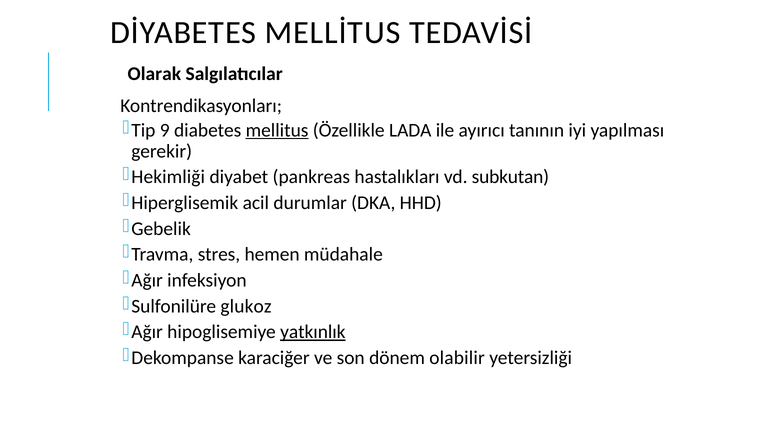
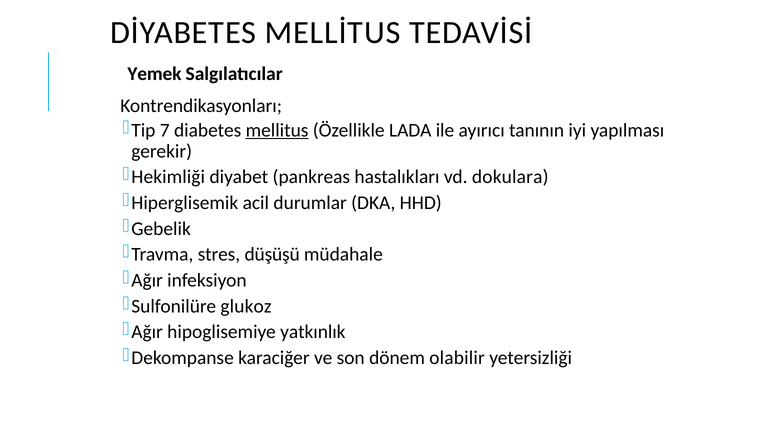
Olarak: Olarak -> Yemek
9: 9 -> 7
subkutan: subkutan -> dokulara
hemen: hemen -> düşüşü
yatkınlık underline: present -> none
